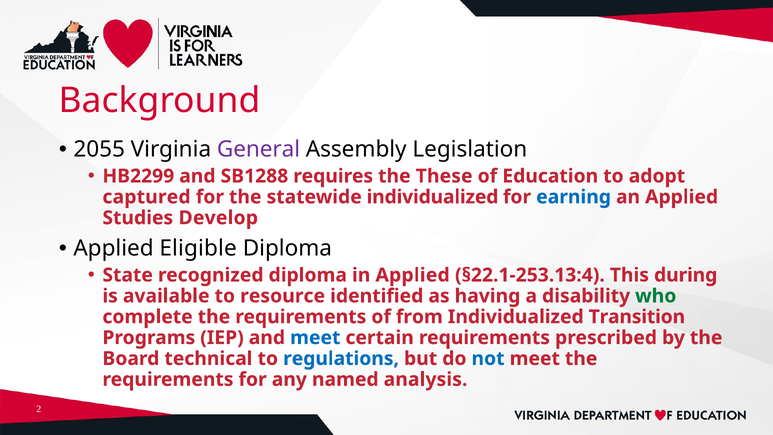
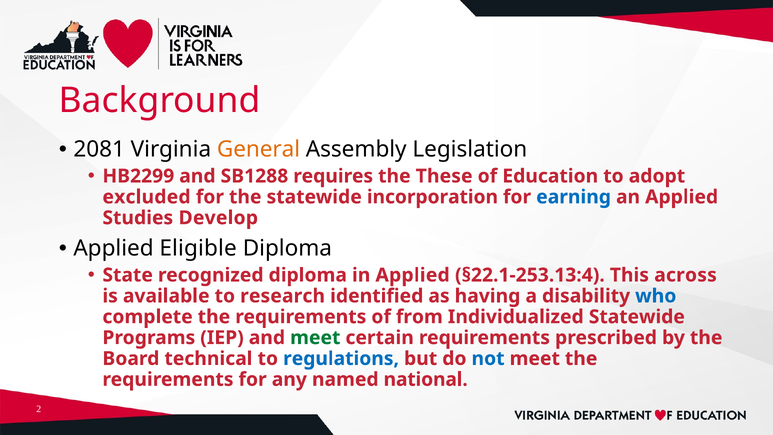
2055: 2055 -> 2081
General colour: purple -> orange
captured: captured -> excluded
statewide individualized: individualized -> incorporation
during: during -> across
resource: resource -> research
who colour: green -> blue
Individualized Transition: Transition -> Statewide
meet at (315, 338) colour: blue -> green
analysis: analysis -> national
